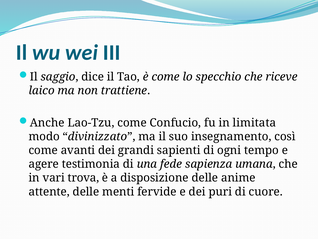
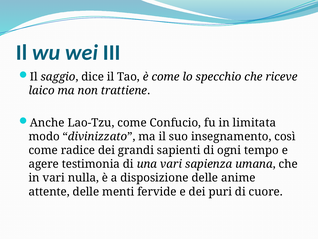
avanti: avanti -> radice
una fede: fede -> vari
trova: trova -> nulla
